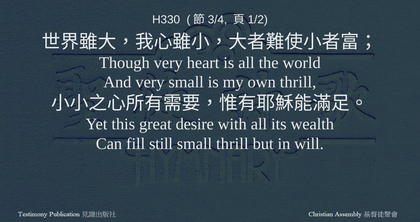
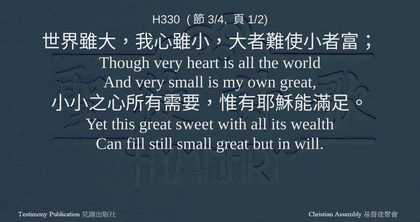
own thrill: thrill -> great
desire: desire -> sweet
small thrill: thrill -> great
